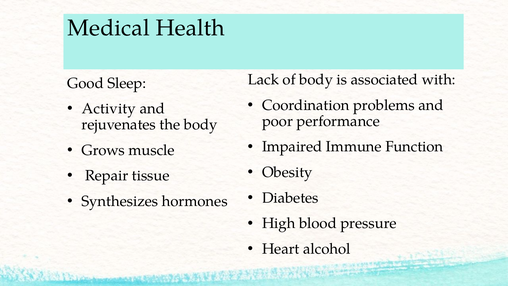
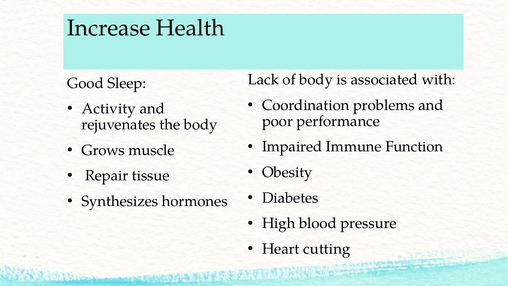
Medical: Medical -> Increase
alcohol: alcohol -> cutting
